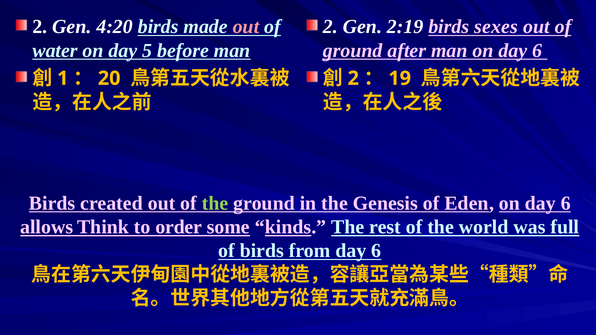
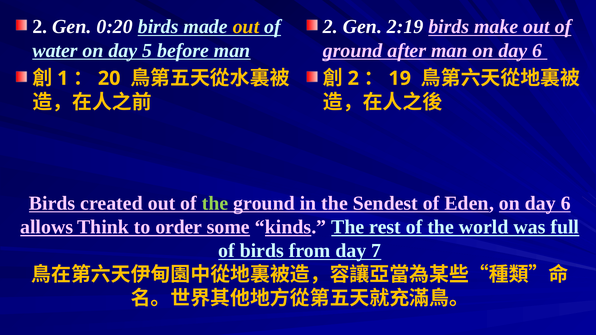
4:20: 4:20 -> 0:20
out at (246, 27) colour: pink -> yellow
sexes: sexes -> make
Genesis: Genesis -> Sendest
from day 6: 6 -> 7
